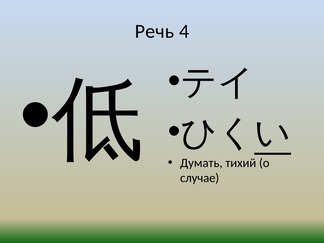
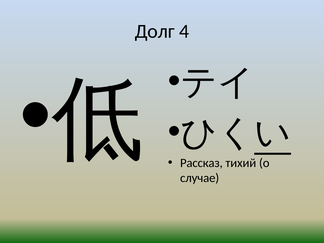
Речь: Речь -> Долг
Думать: Думать -> Рассказ
